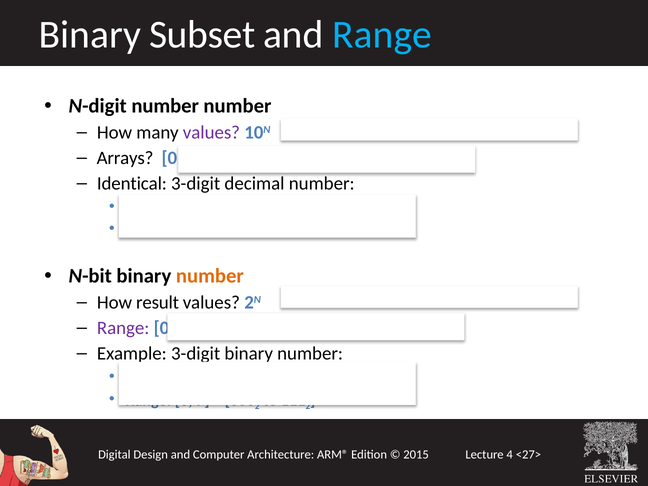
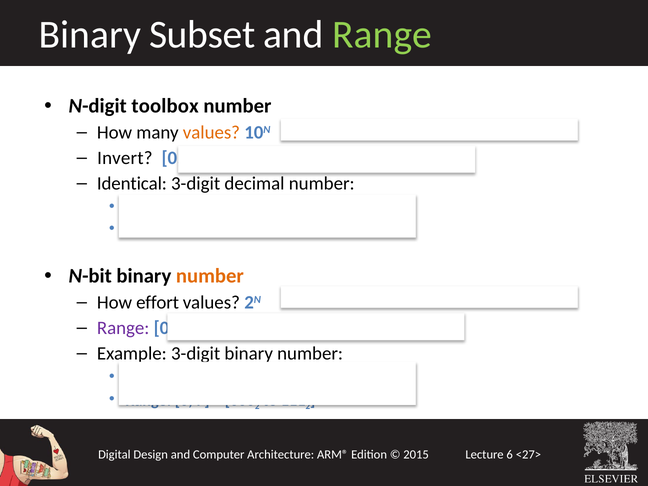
Range at (382, 35) colour: light blue -> light green
N-digit number: number -> toolbox
values at (211, 133) colour: purple -> orange
Arrays: Arrays -> Invert
result: result -> effort
4: 4 -> 6
